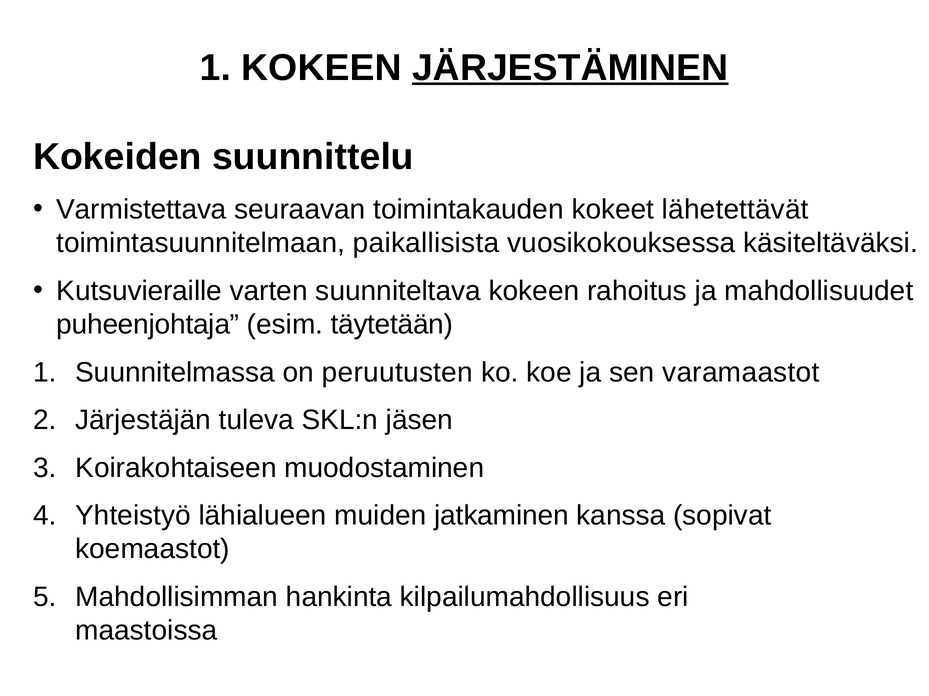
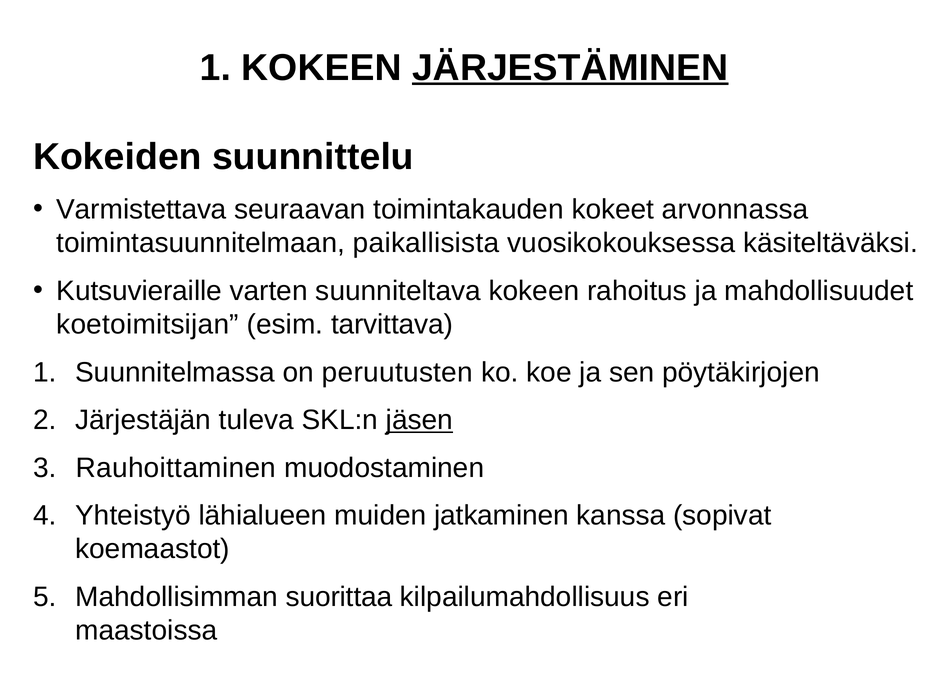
lähetettävät: lähetettävät -> arvonnassa
puheenjohtaja: puheenjohtaja -> koetoimitsijan
täytetään: täytetään -> tarvittava
varamaastot: varamaastot -> pöytäkirjojen
jäsen underline: none -> present
Koirakohtaiseen: Koirakohtaiseen -> Rauhoittaminen
hankinta: hankinta -> suorittaa
